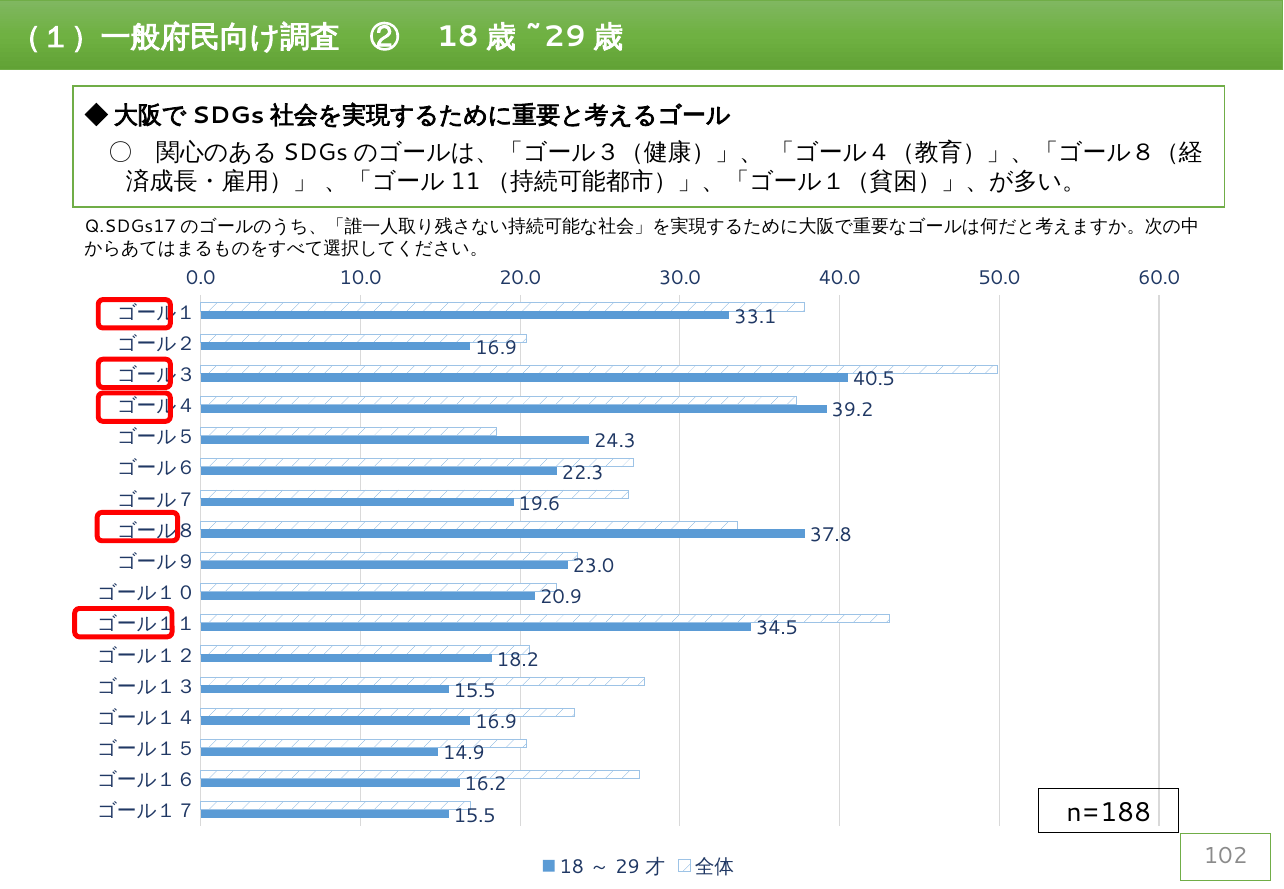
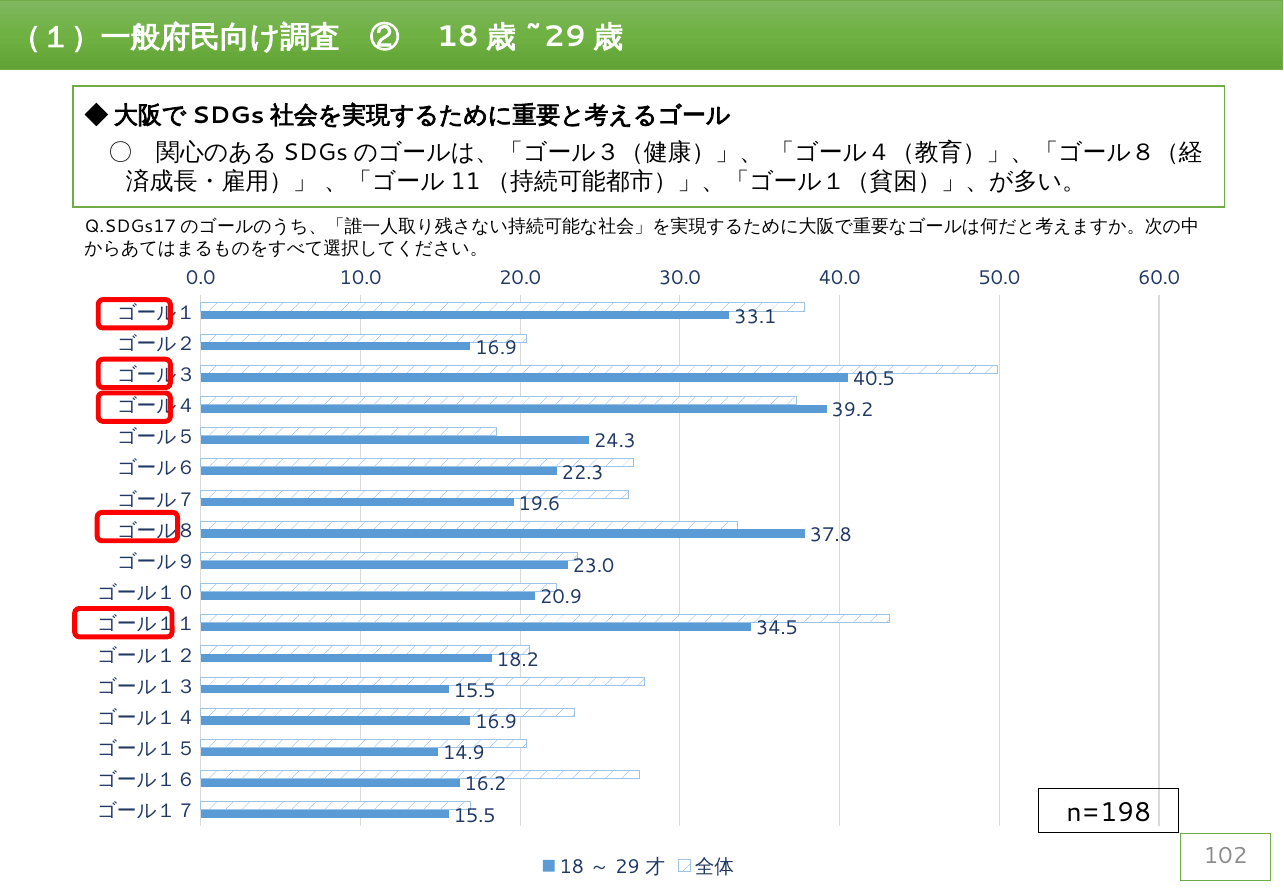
n=188: n=188 -> n=198
